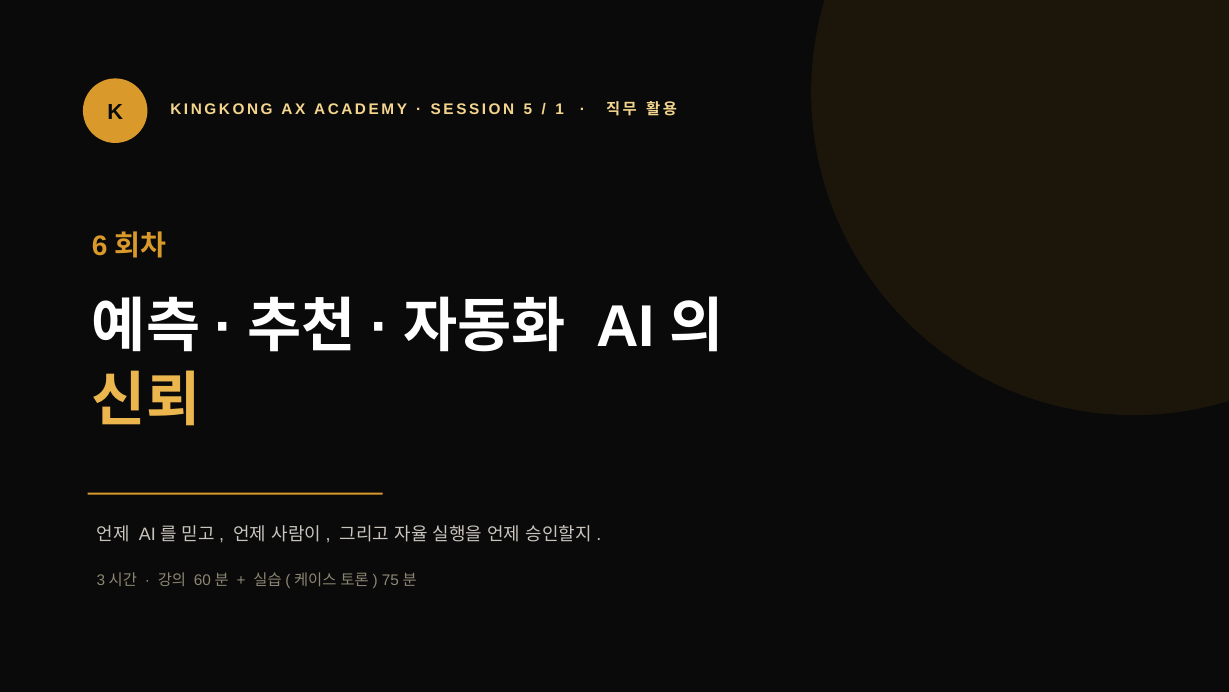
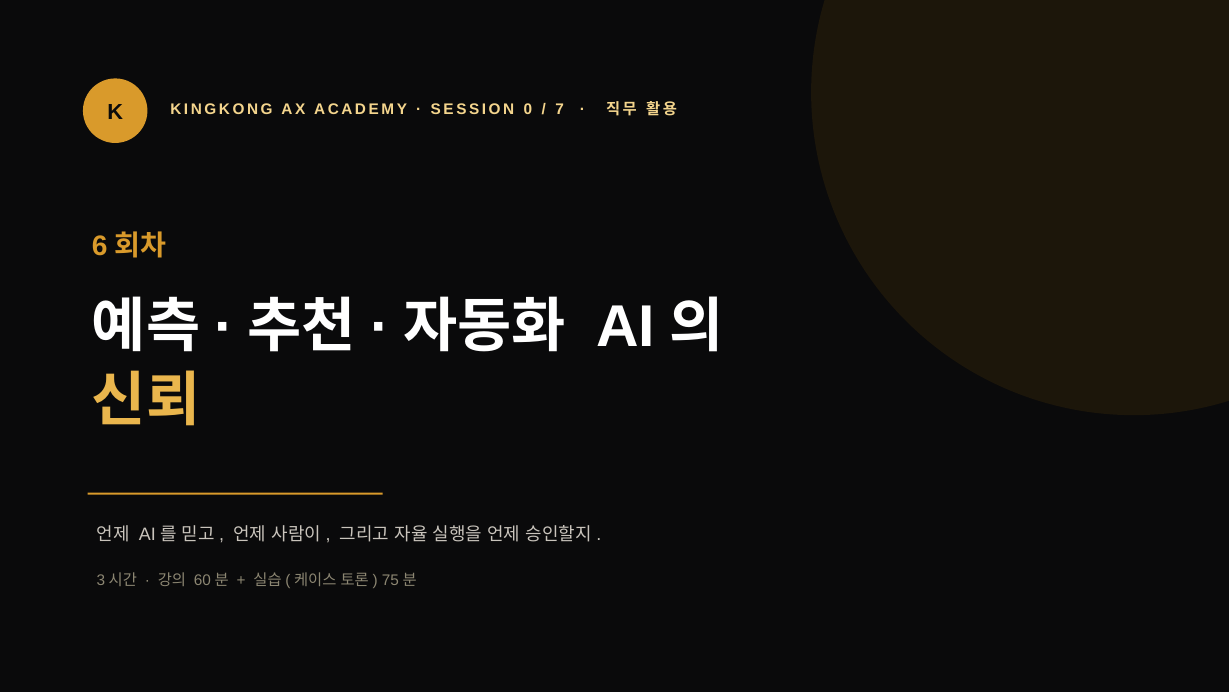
5: 5 -> 0
1: 1 -> 7
